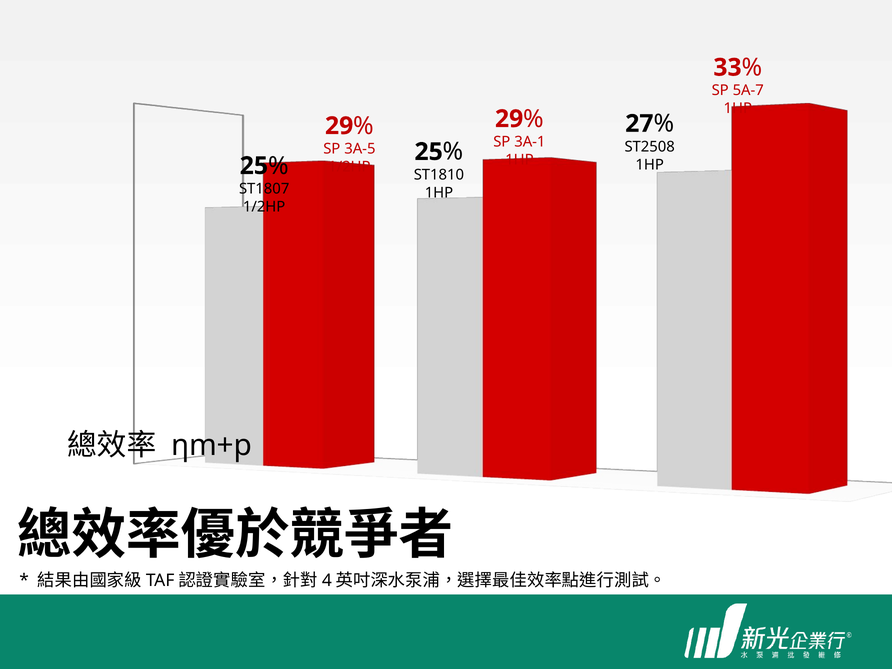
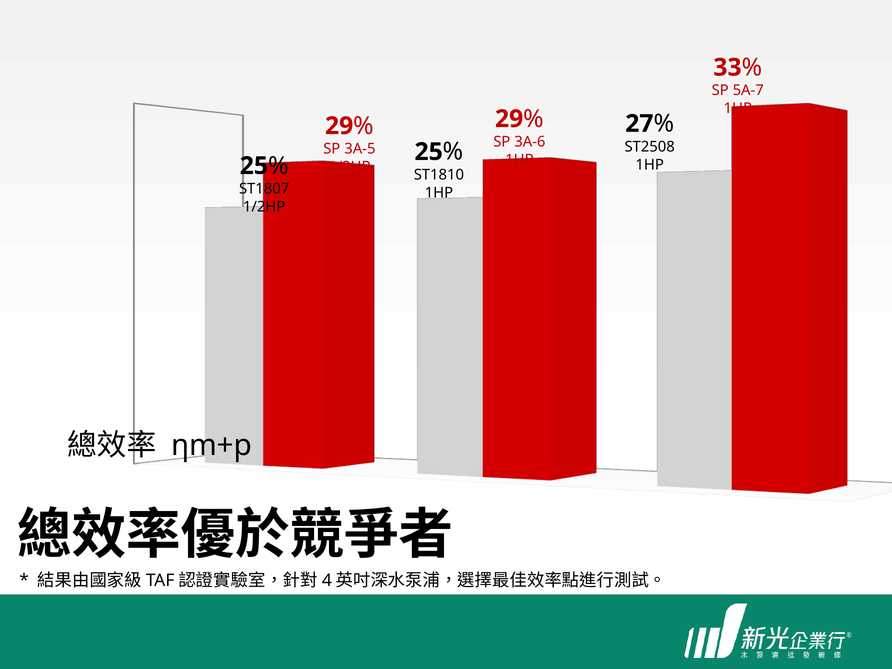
3A-1: 3A-1 -> 3A-6
